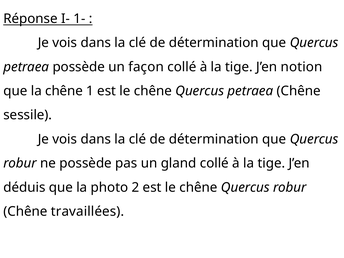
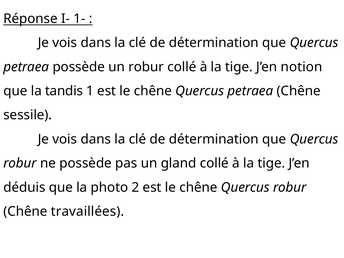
un façon: façon -> robur
la chêne: chêne -> tandis
